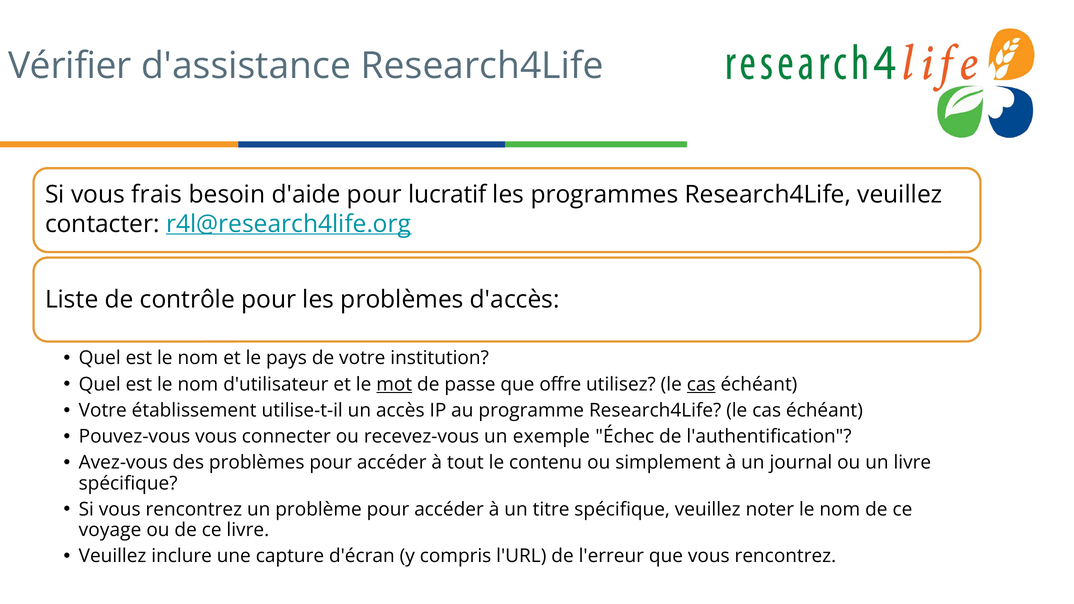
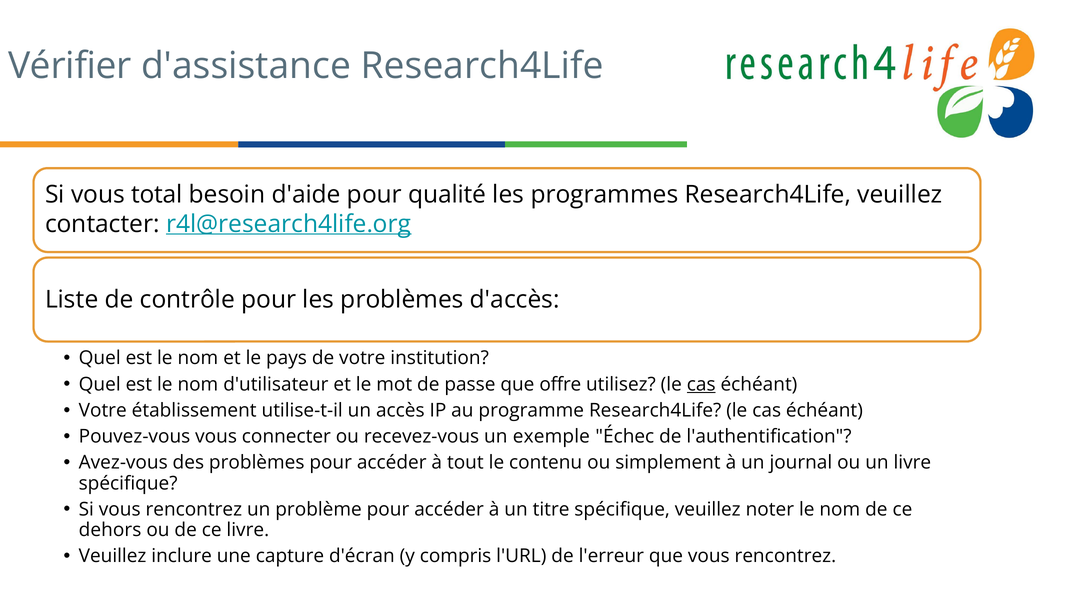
frais: frais -> total
lucratif: lucratif -> qualité
mot underline: present -> none
voyage: voyage -> dehors
